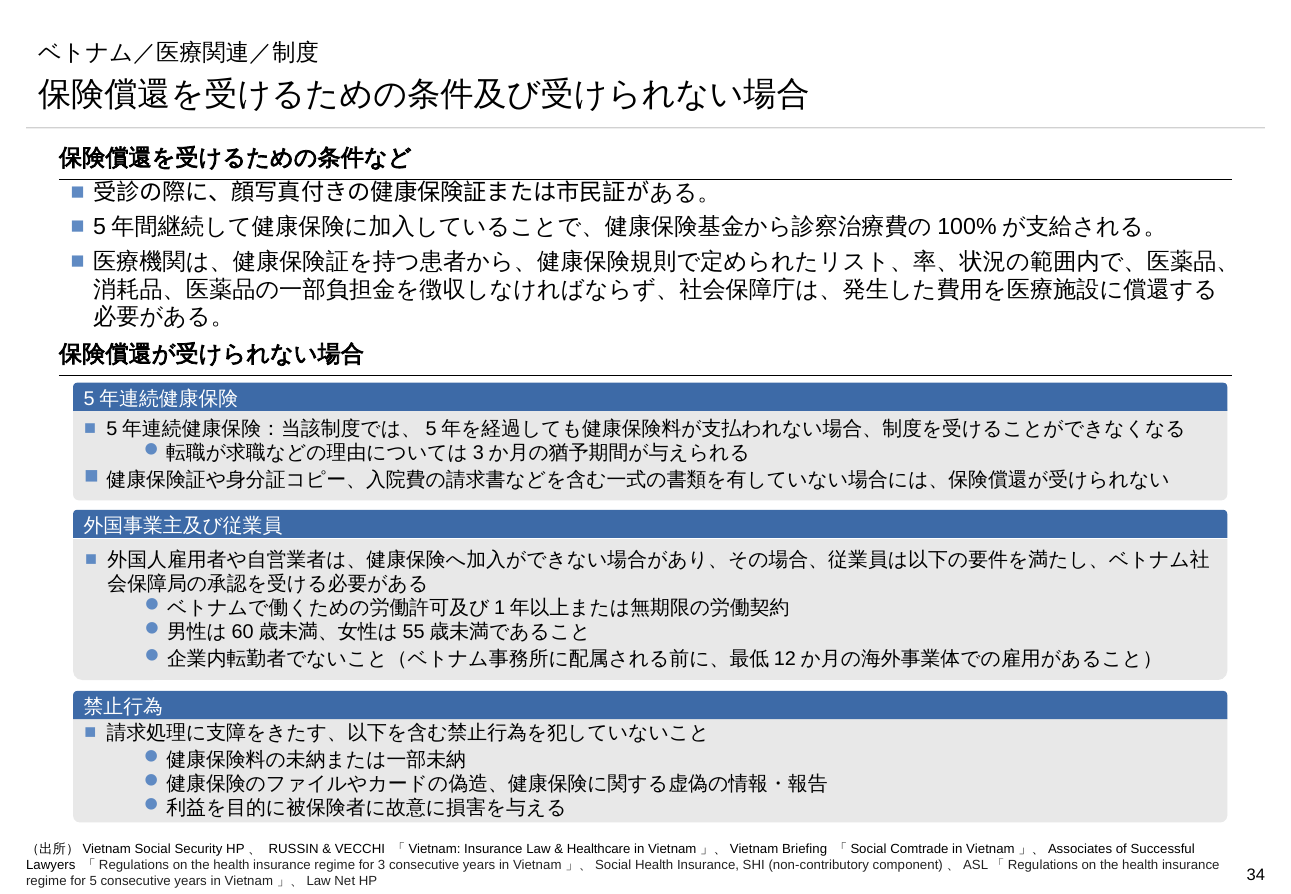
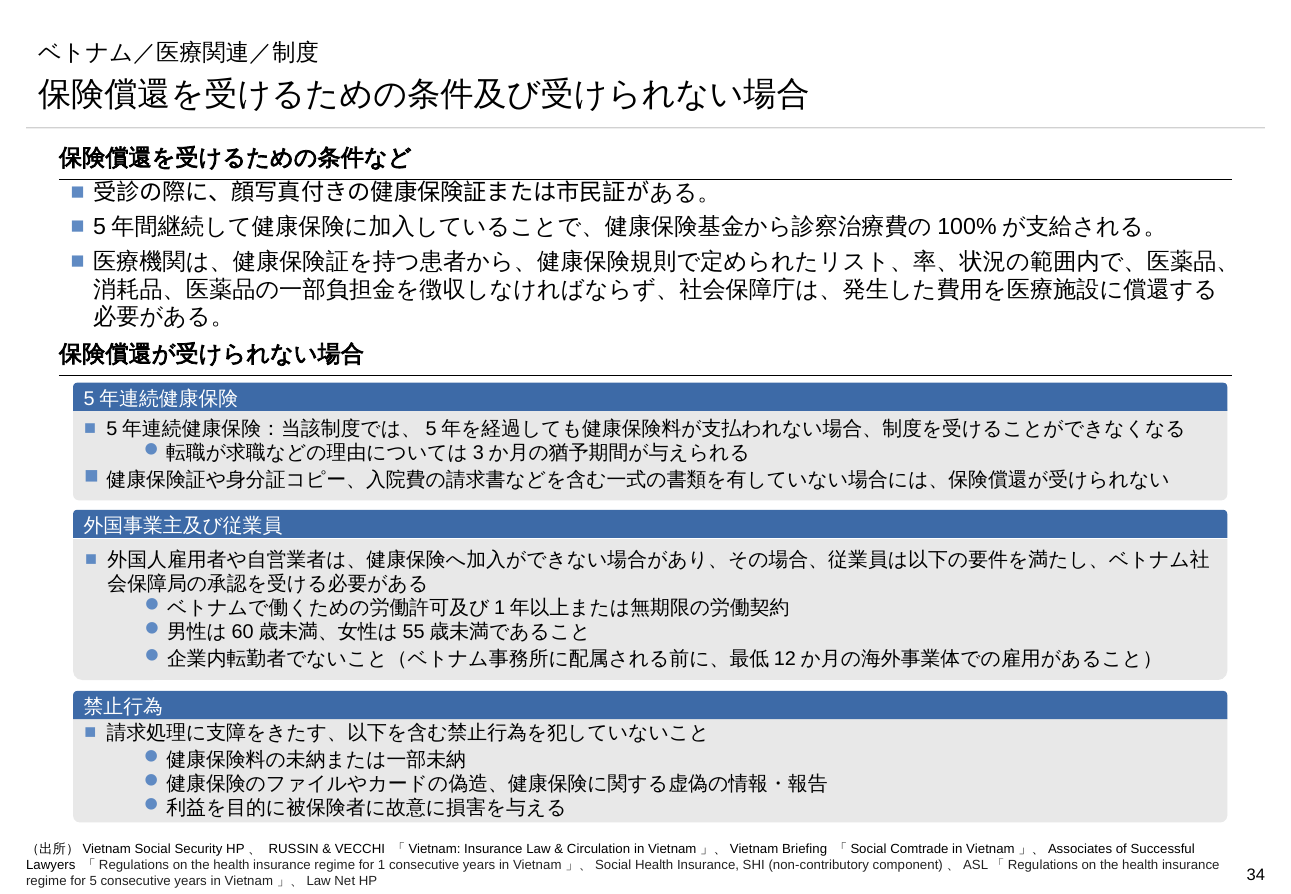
Healthcare: Healthcare -> Circulation
3: 3 -> 1
